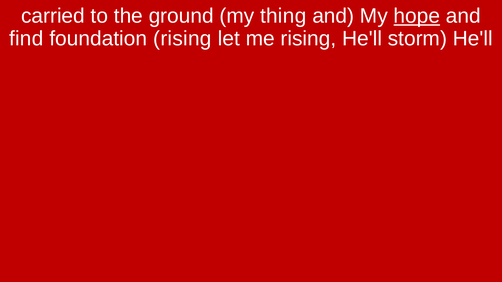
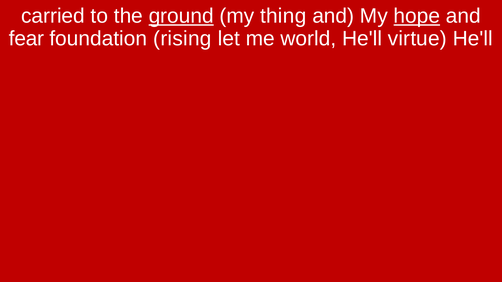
ground underline: none -> present
find: find -> fear
me rising: rising -> world
storm: storm -> virtue
